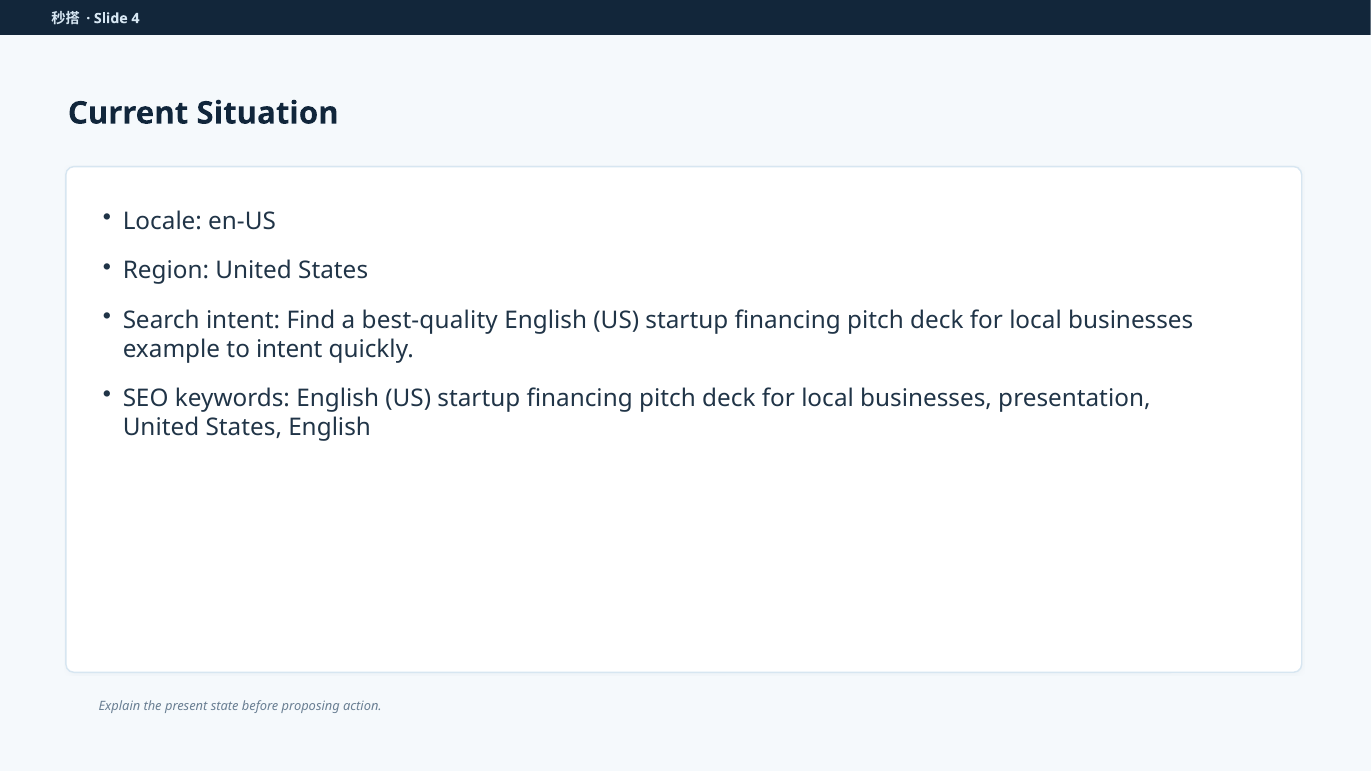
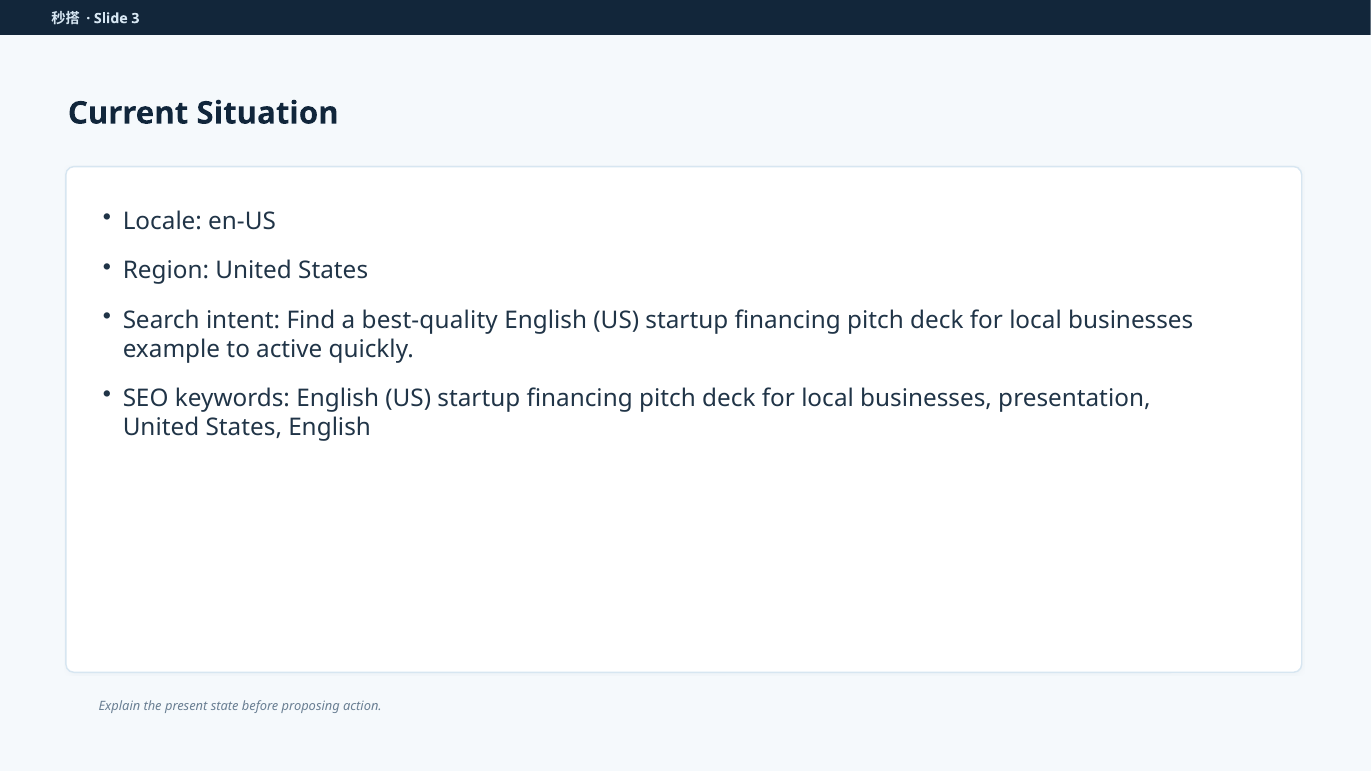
4: 4 -> 3
to intent: intent -> active
